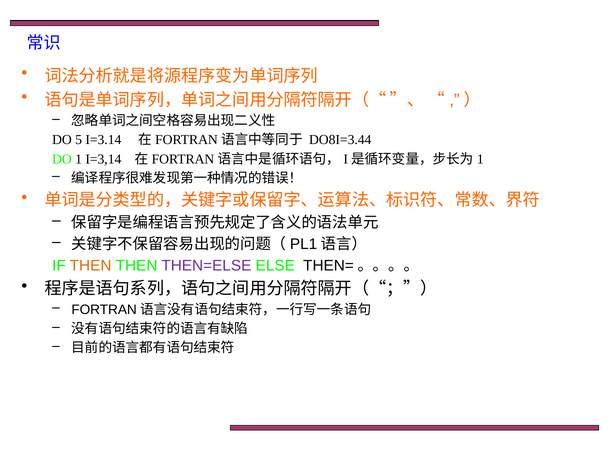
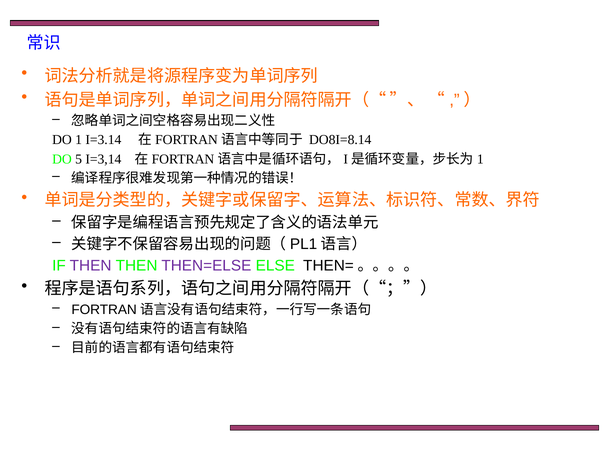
5: 5 -> 1
DO8I=3.44: DO8I=3.44 -> DO8I=8.14
1: 1 -> 5
THEN at (91, 265) colour: orange -> purple
